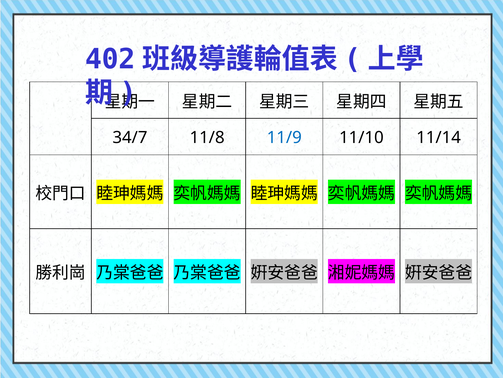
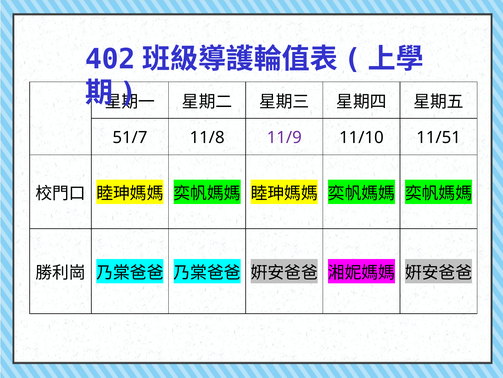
34/7: 34/7 -> 51/7
11/9 colour: blue -> purple
11/14: 11/14 -> 11/51
